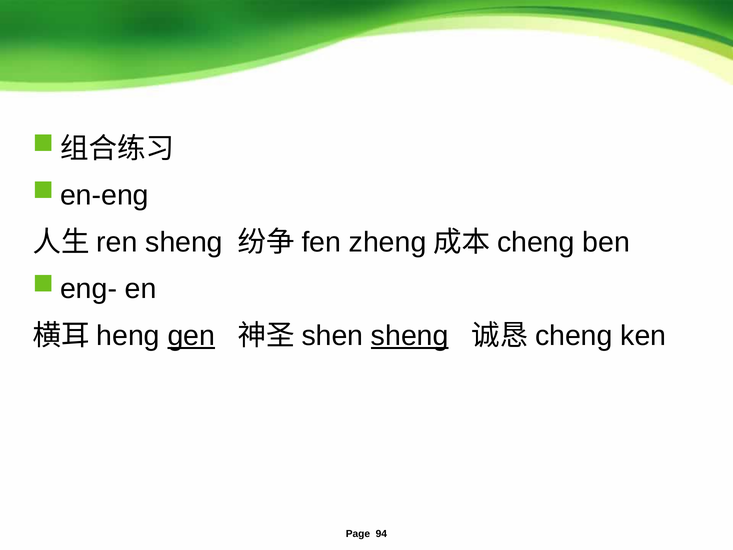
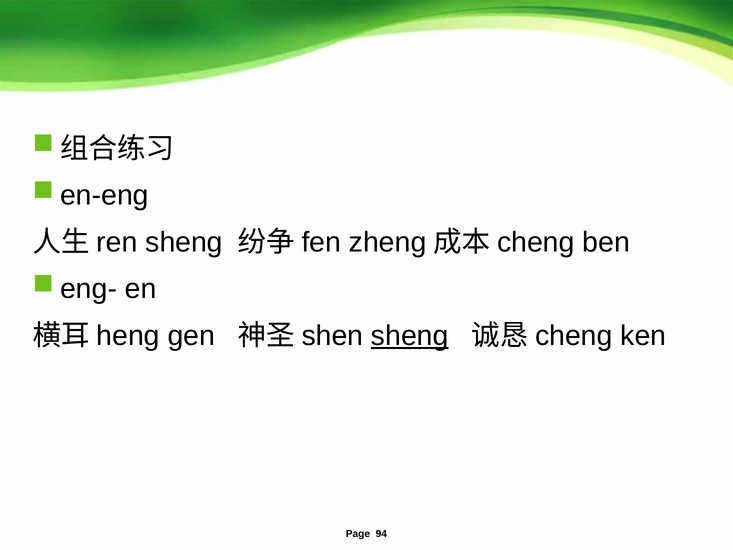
gen underline: present -> none
